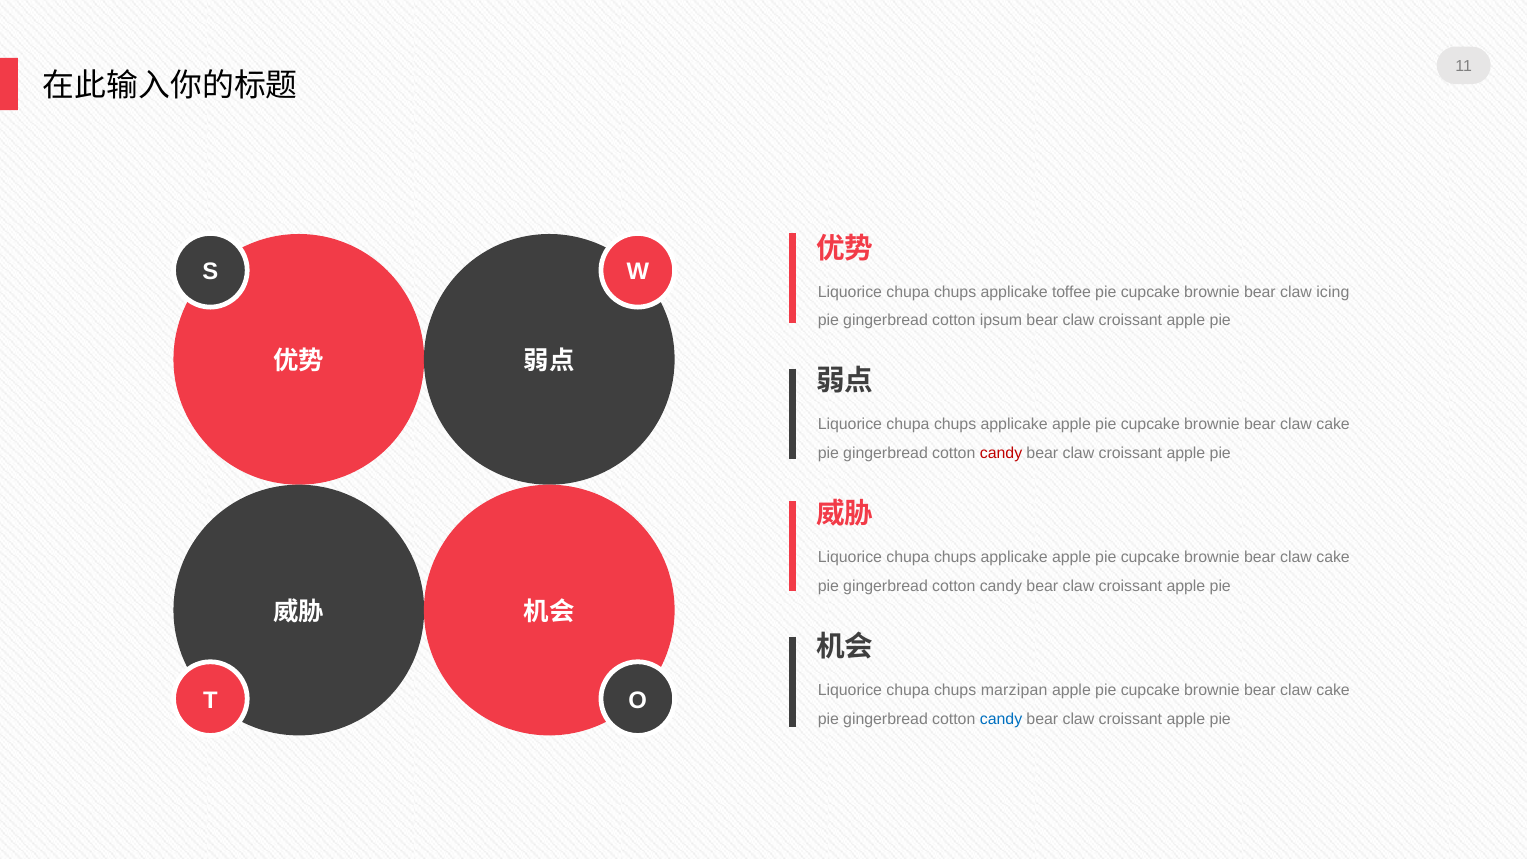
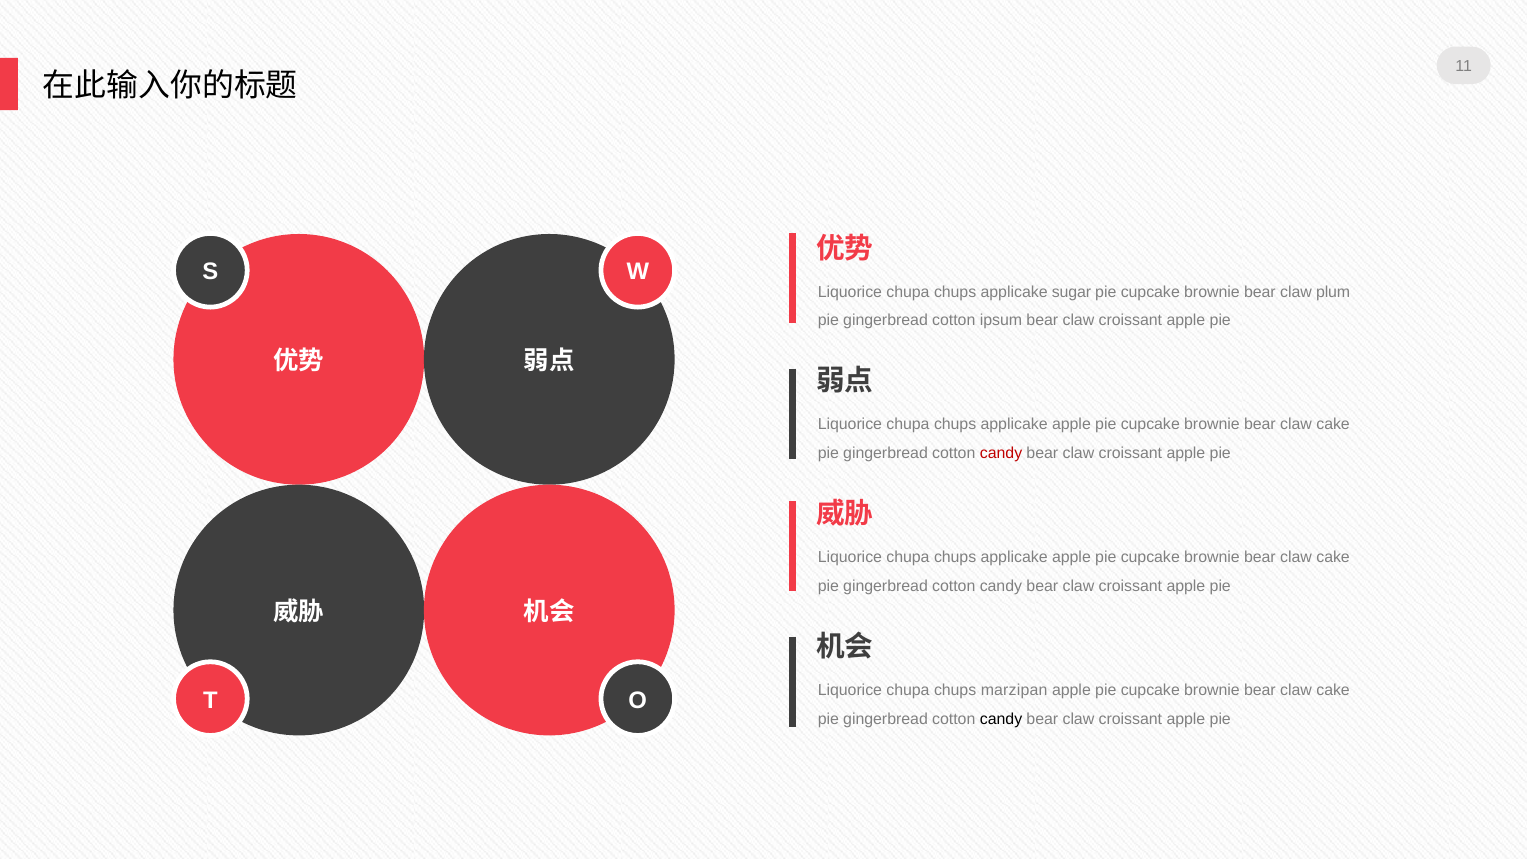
toffee: toffee -> sugar
icing: icing -> plum
candy at (1001, 719) colour: blue -> black
